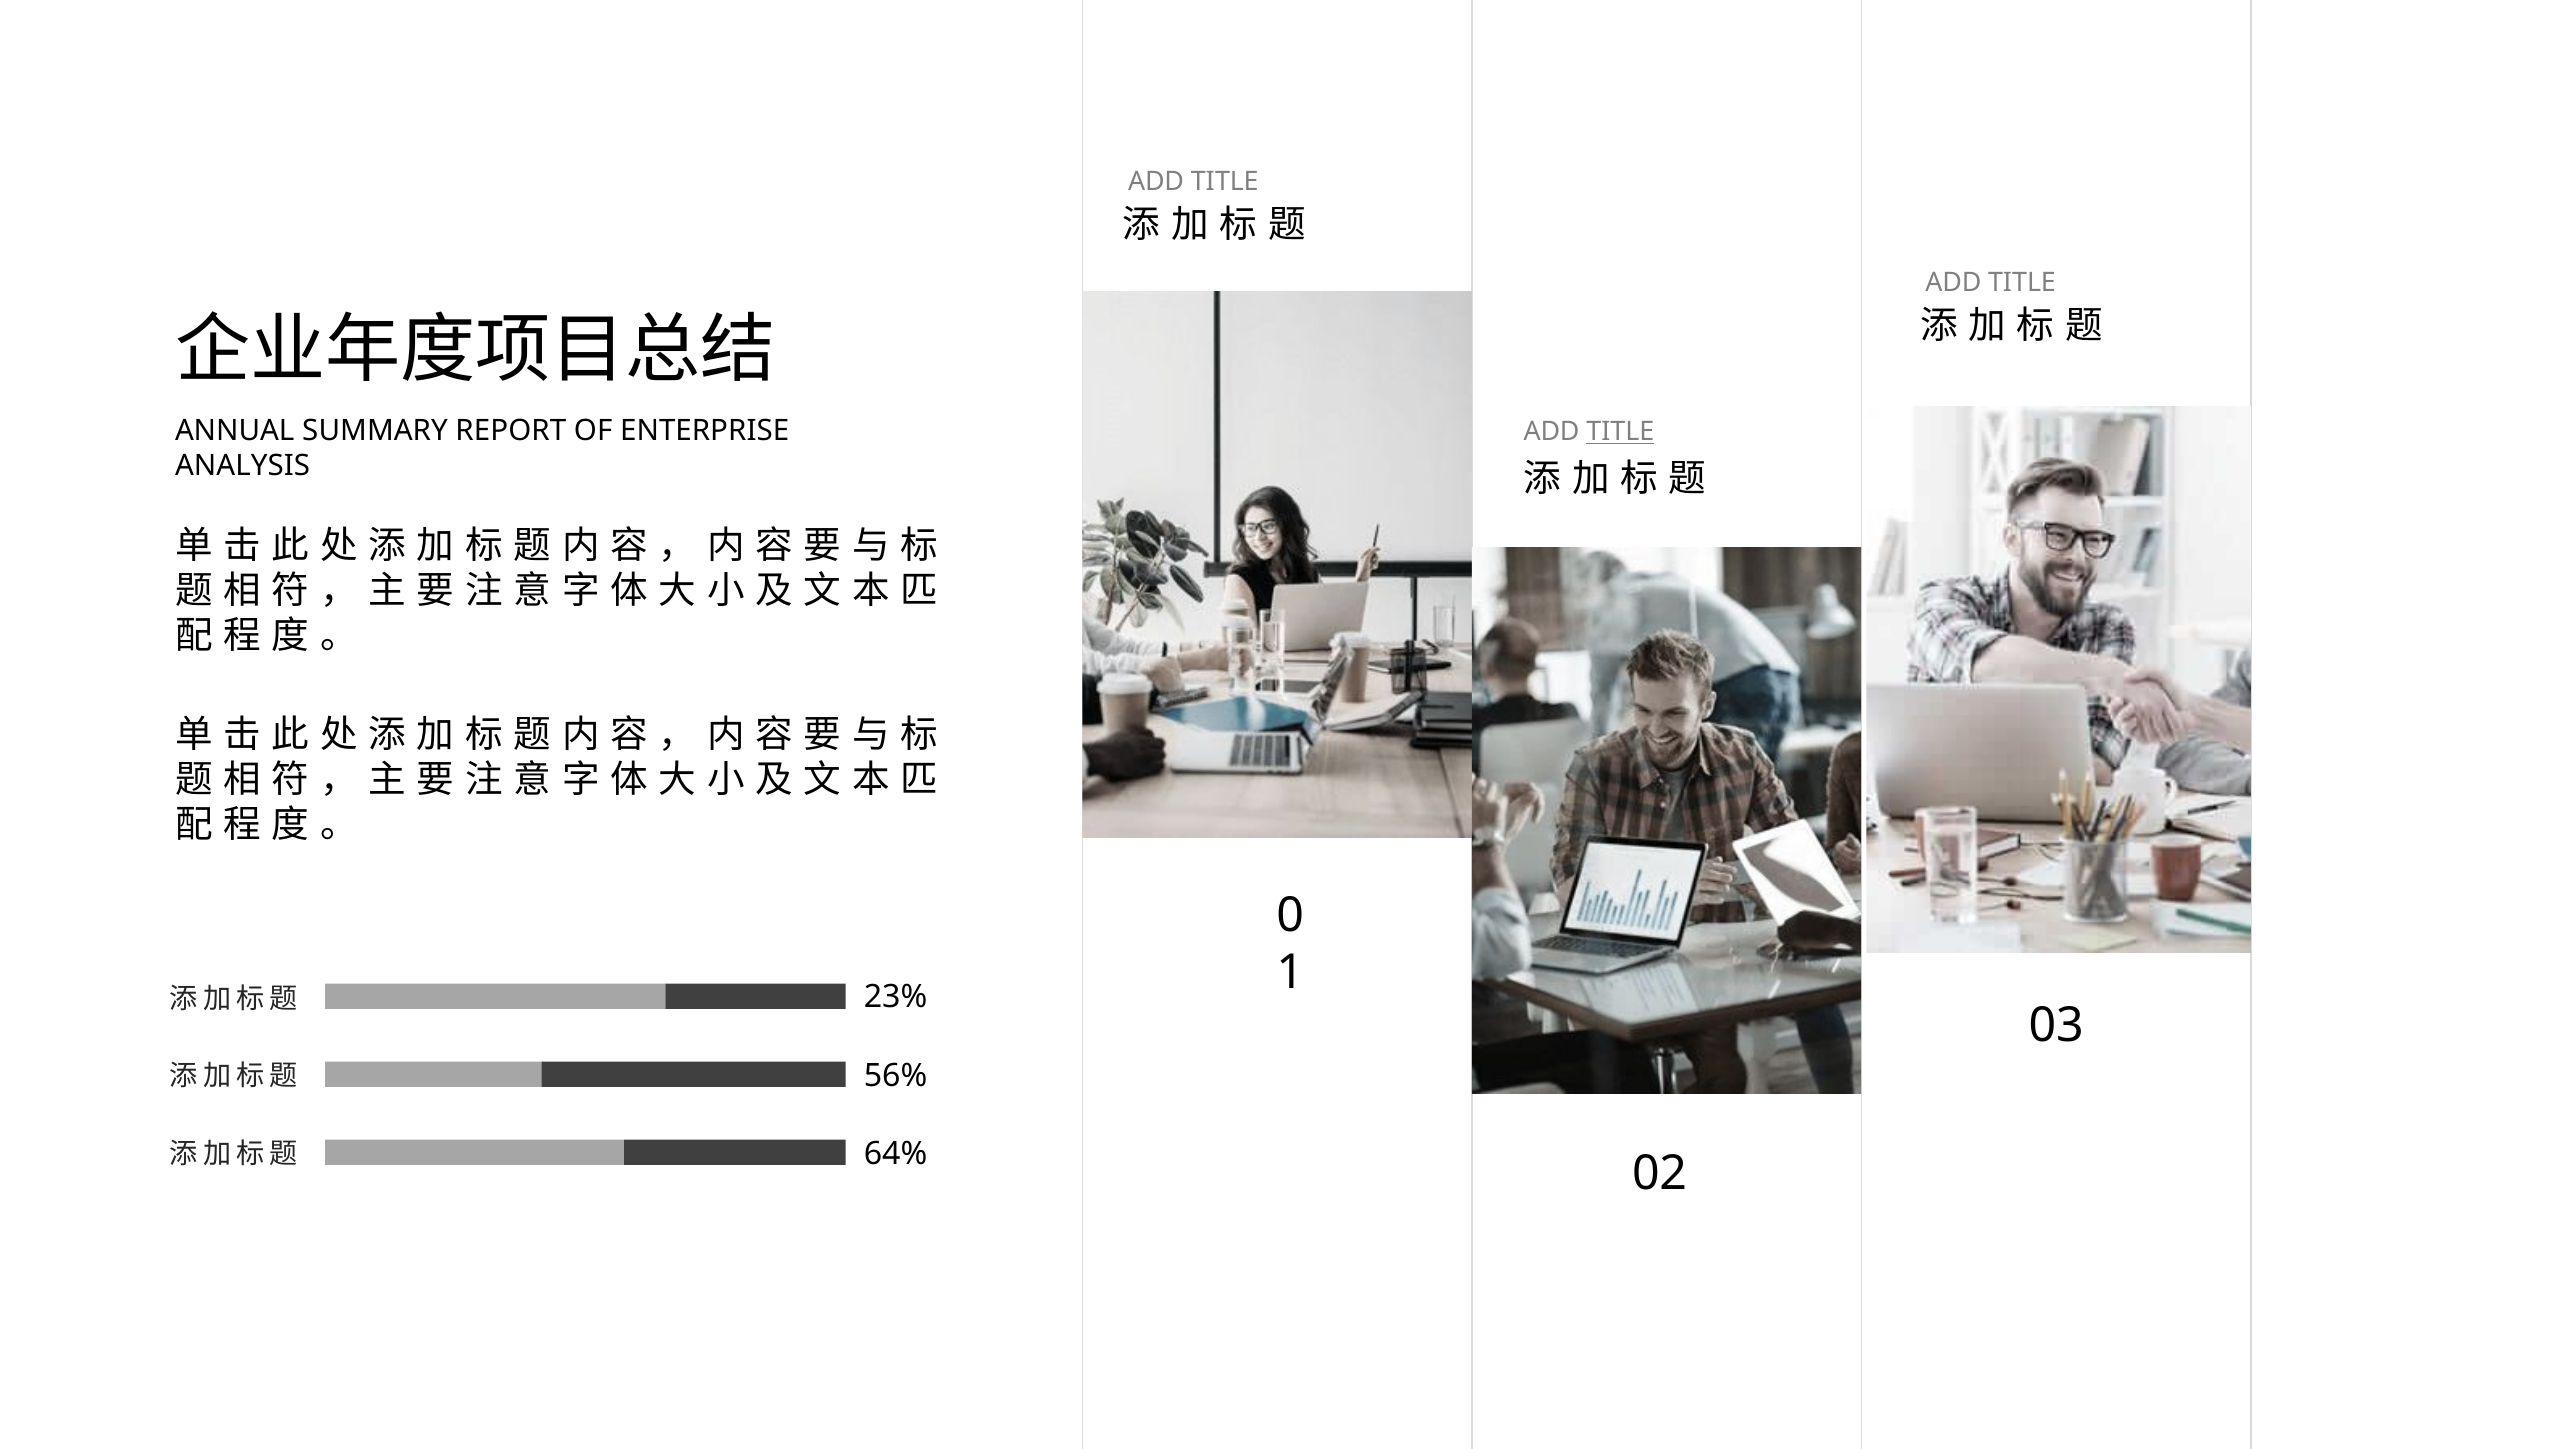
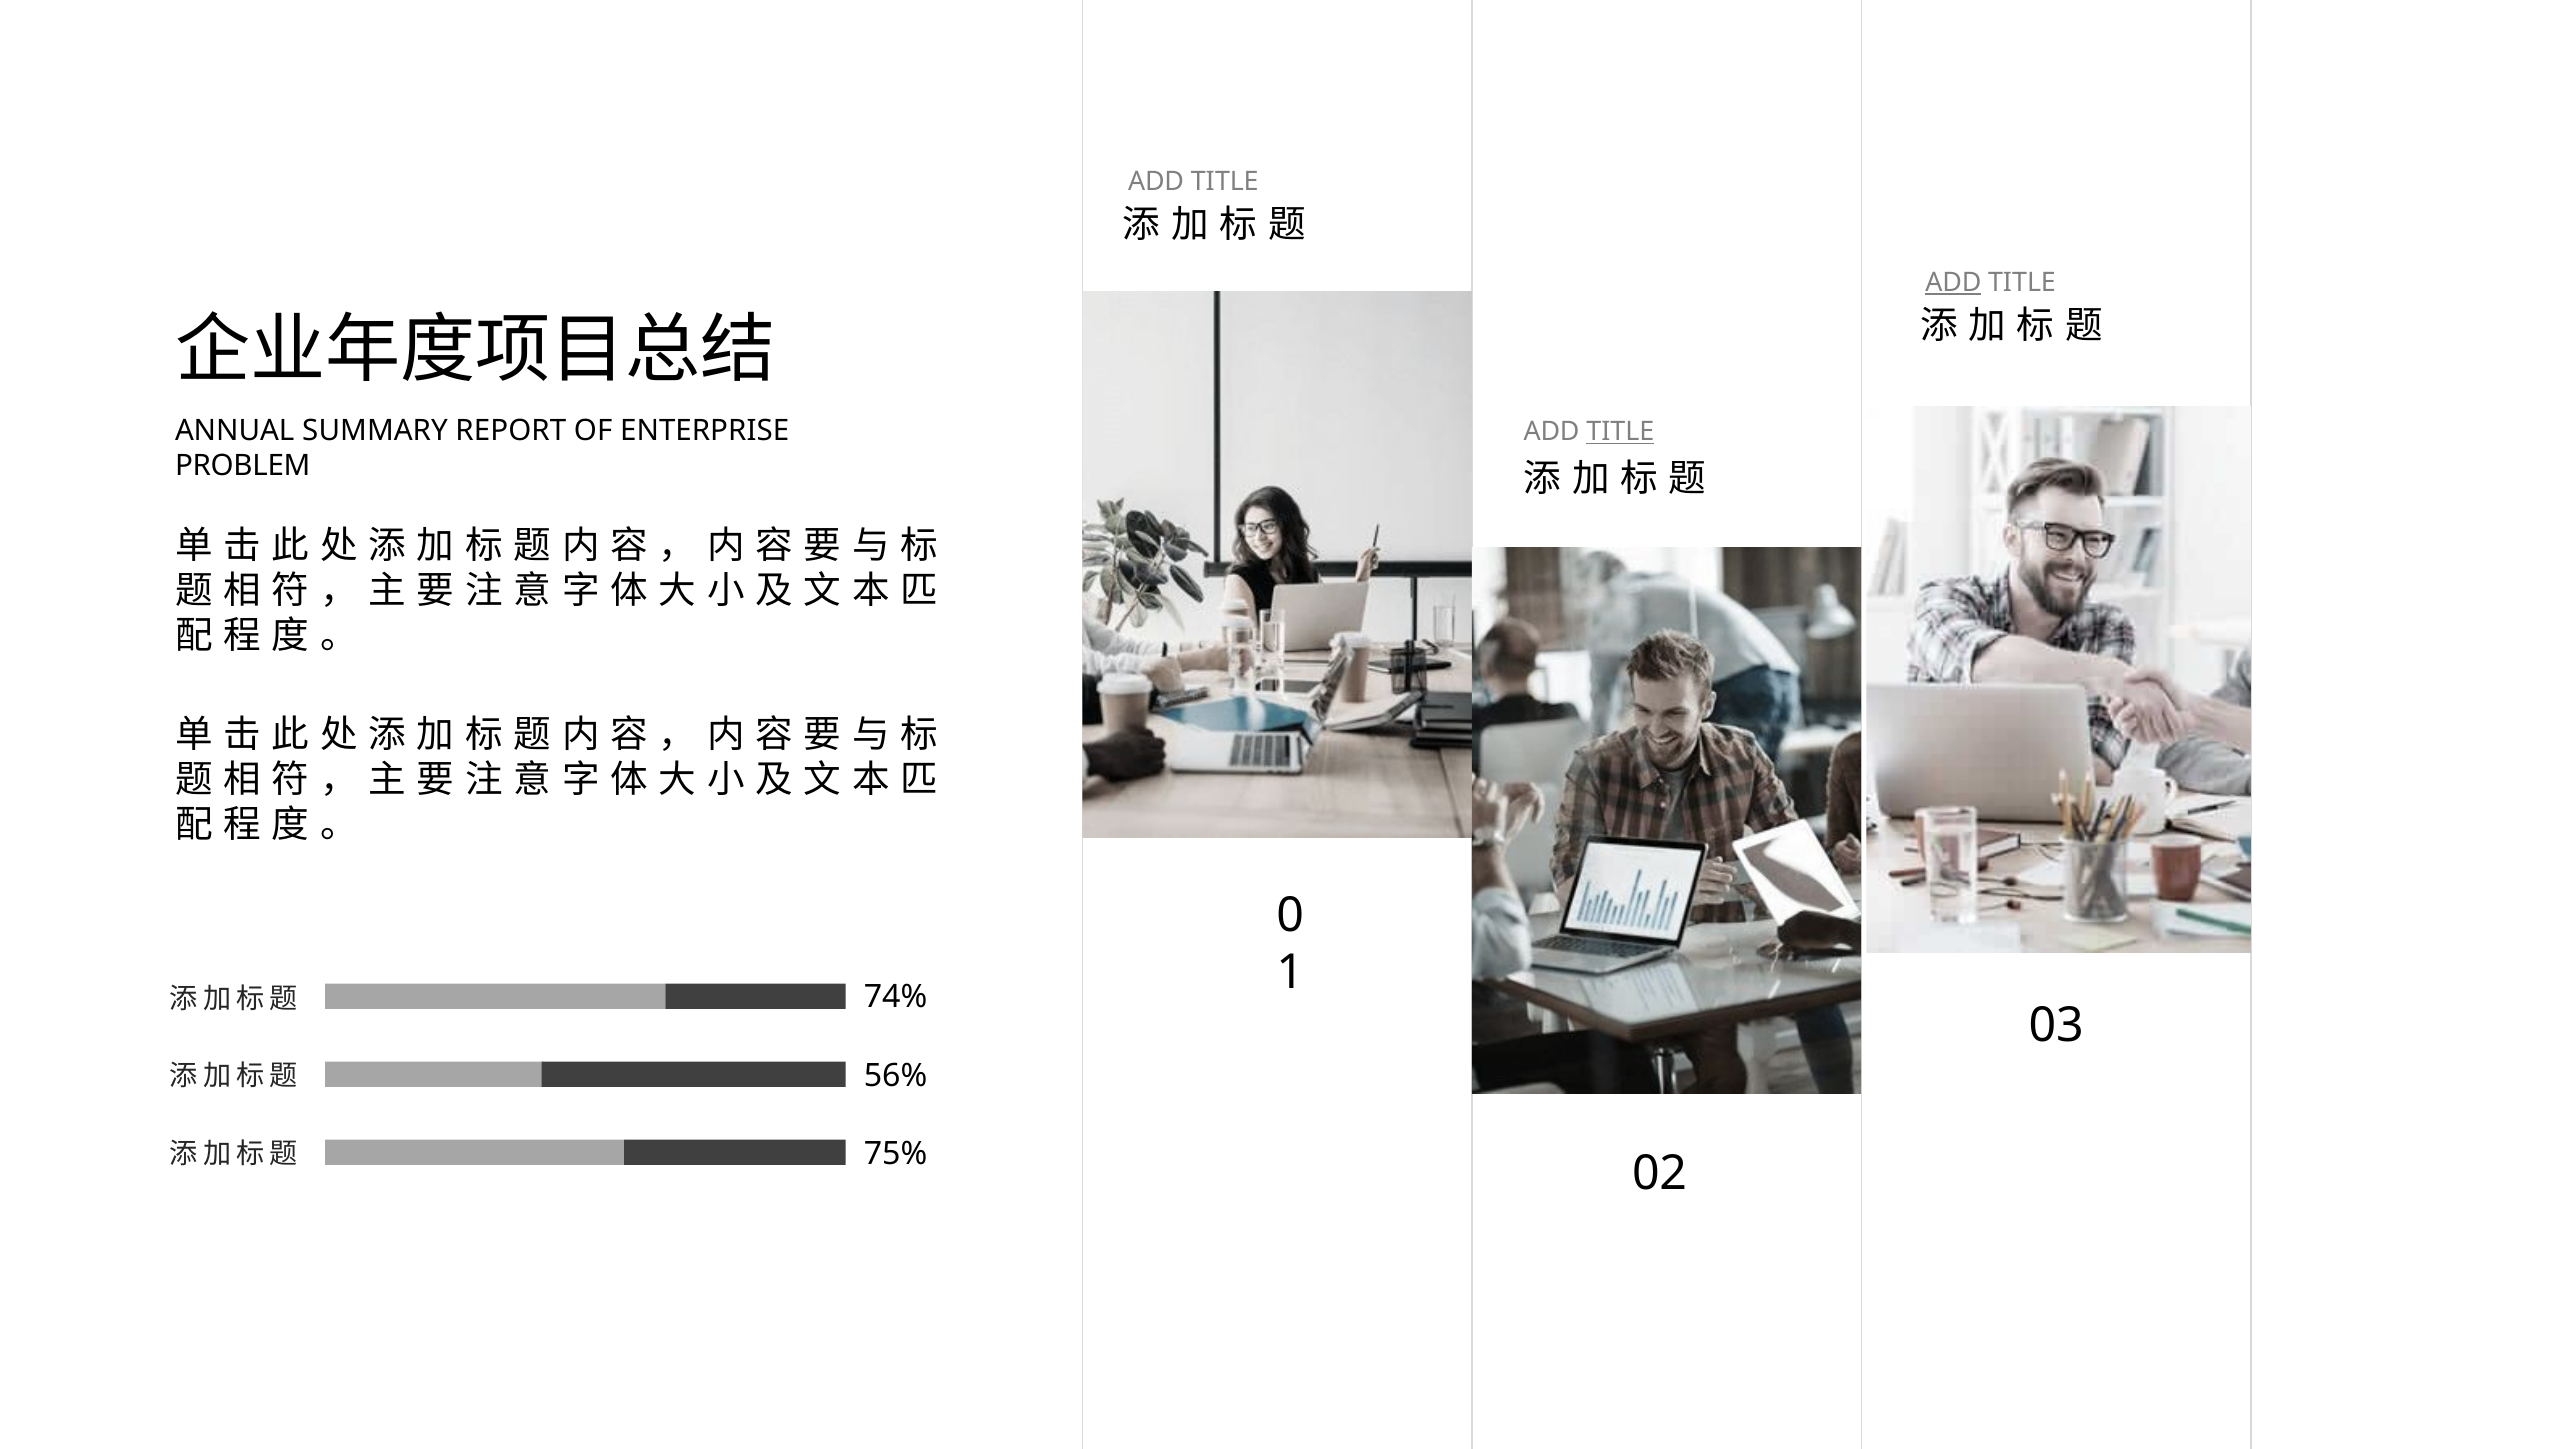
ADD at (1953, 283) underline: none -> present
ANALYSIS: ANALYSIS -> PROBLEM
23%: 23% -> 74%
64%: 64% -> 75%
